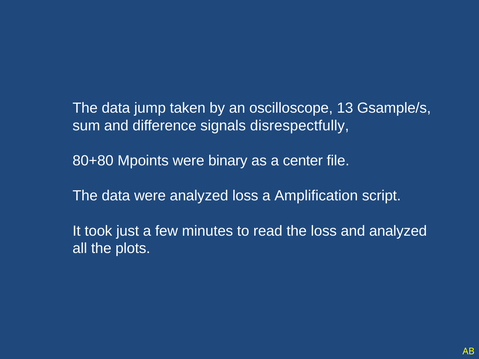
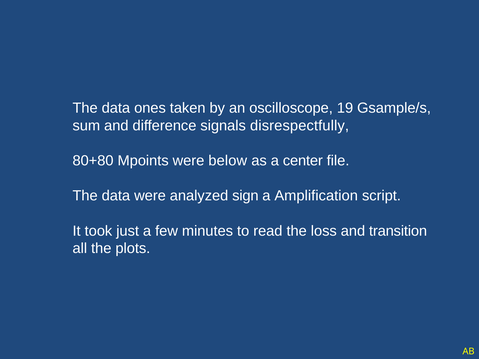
jump: jump -> ones
13: 13 -> 19
binary: binary -> below
analyzed loss: loss -> sign
and analyzed: analyzed -> transition
